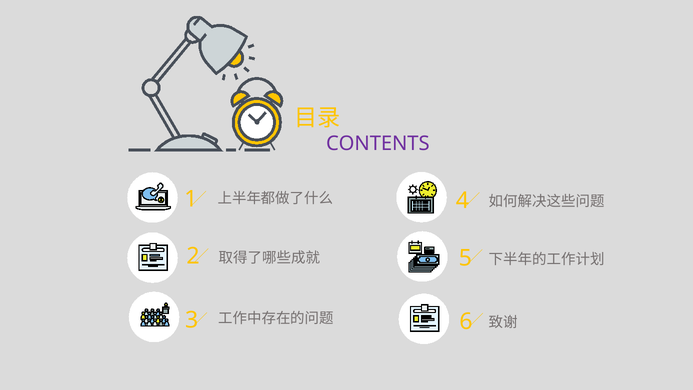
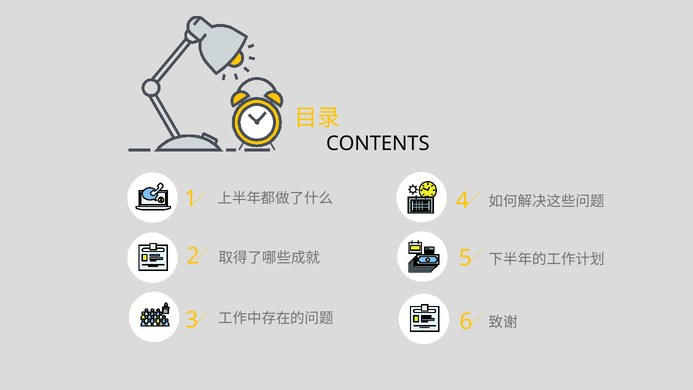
CONTENTS colour: purple -> black
